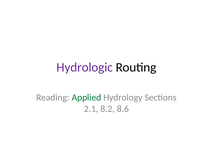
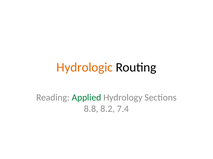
Hydrologic colour: purple -> orange
2.1: 2.1 -> 8.8
8.6: 8.6 -> 7.4
